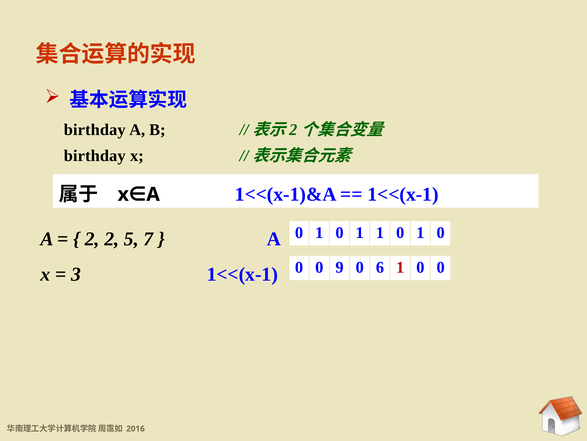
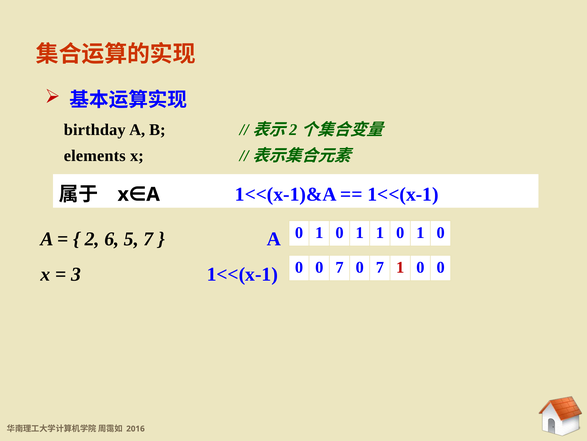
birthday at (95, 156): birthday -> elements
2 2: 2 -> 6
0 0 9: 9 -> 7
6 at (380, 267): 6 -> 7
